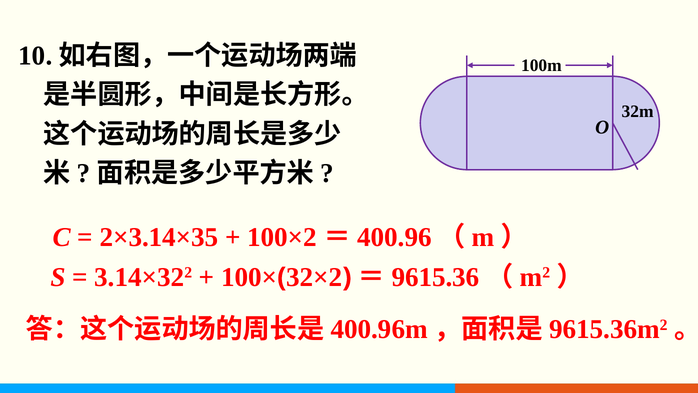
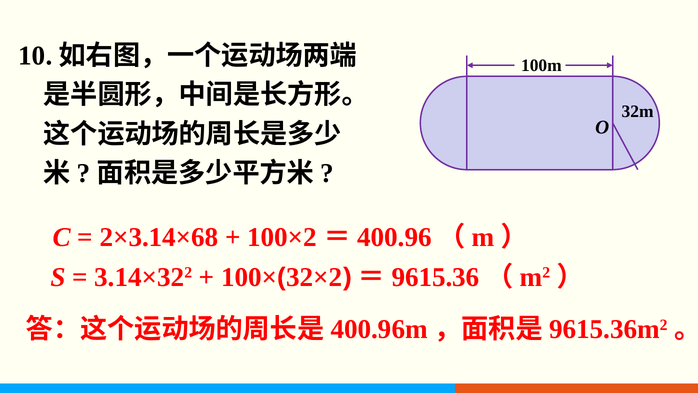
2×3.14×35: 2×3.14×35 -> 2×3.14×68
